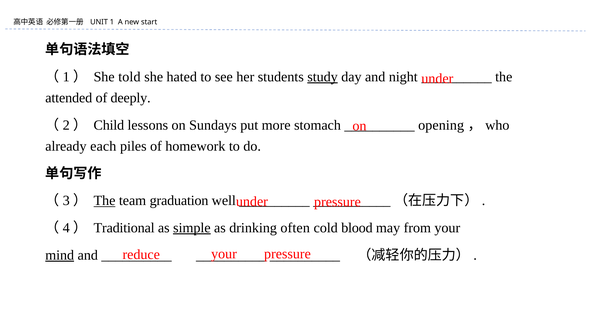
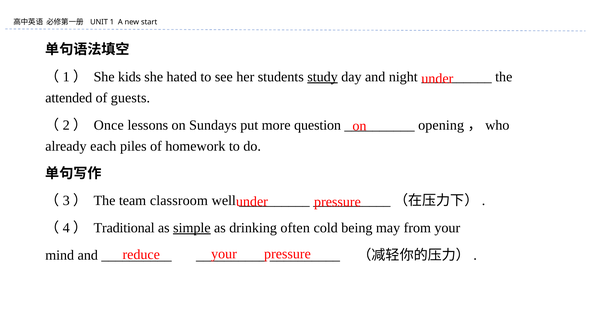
told: told -> kids
deeply: deeply -> guests
Child: Child -> Once
stomach: stomach -> question
The at (104, 201) underline: present -> none
graduation: graduation -> classroom
blood: blood -> being
mind underline: present -> none
